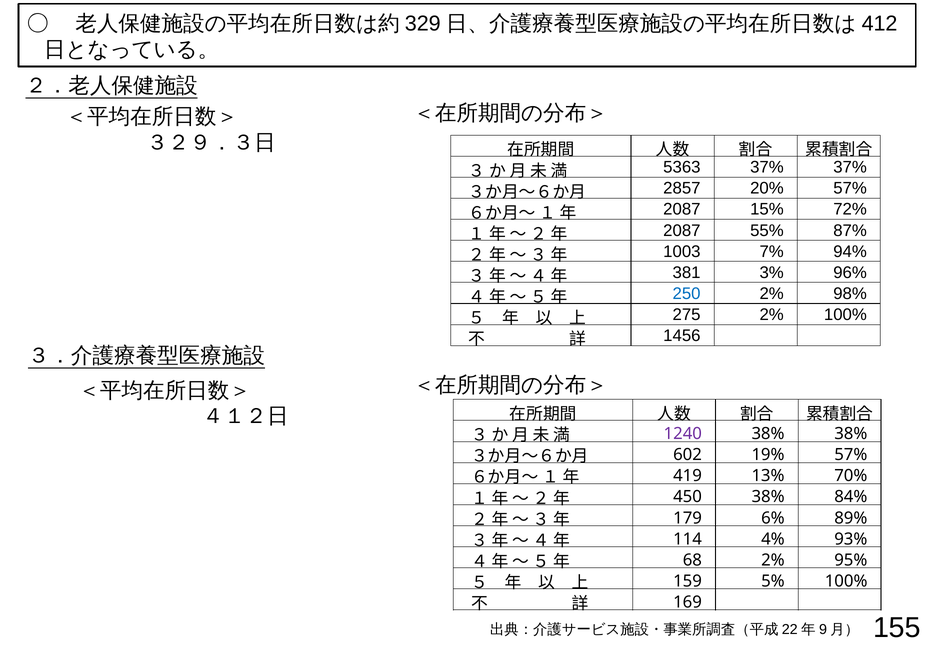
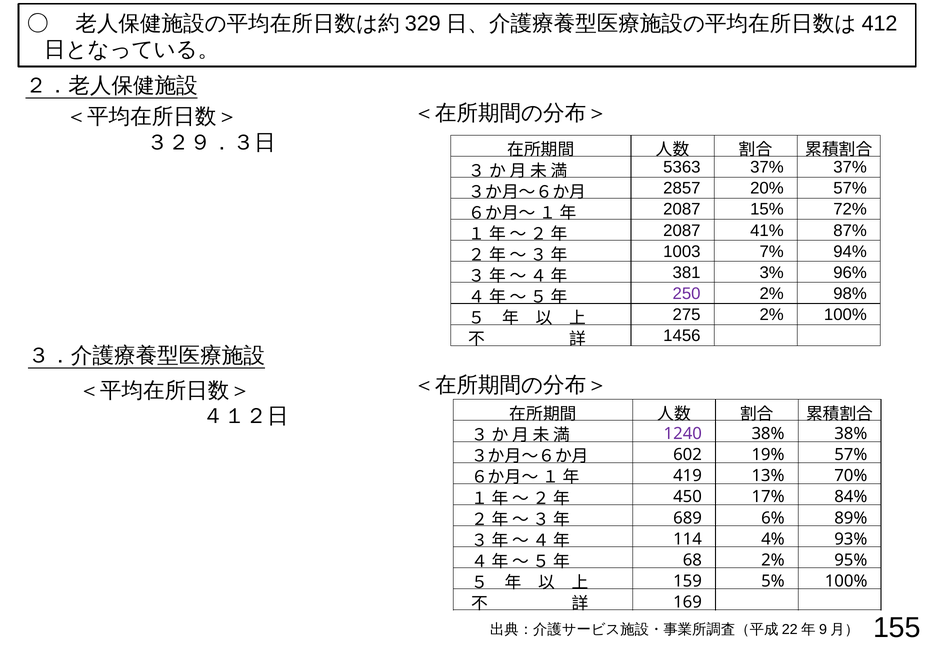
55%: 55% -> 41%
250 colour: blue -> purple
450 38%: 38% -> 17%
179: 179 -> 689
